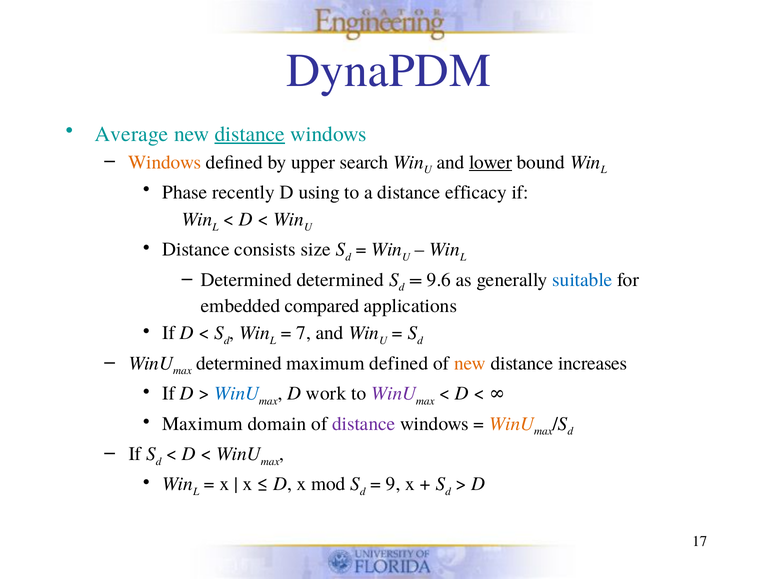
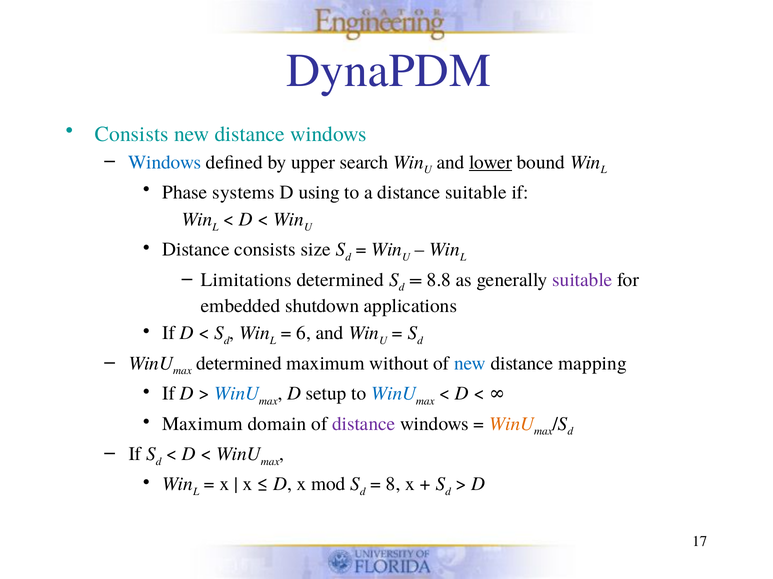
Average at (132, 134): Average -> Consists
distance at (250, 134) underline: present -> none
Windows at (165, 162) colour: orange -> blue
recently: recently -> systems
distance efficacy: efficacy -> suitable
Determined at (246, 280): Determined -> Limitations
9.6: 9.6 -> 8.8
suitable at (582, 280) colour: blue -> purple
compared: compared -> shutdown
7: 7 -> 6
maximum defined: defined -> without
new at (470, 364) colour: orange -> blue
increases: increases -> mapping
work: work -> setup
WinU at (394, 394) colour: purple -> blue
9: 9 -> 8
